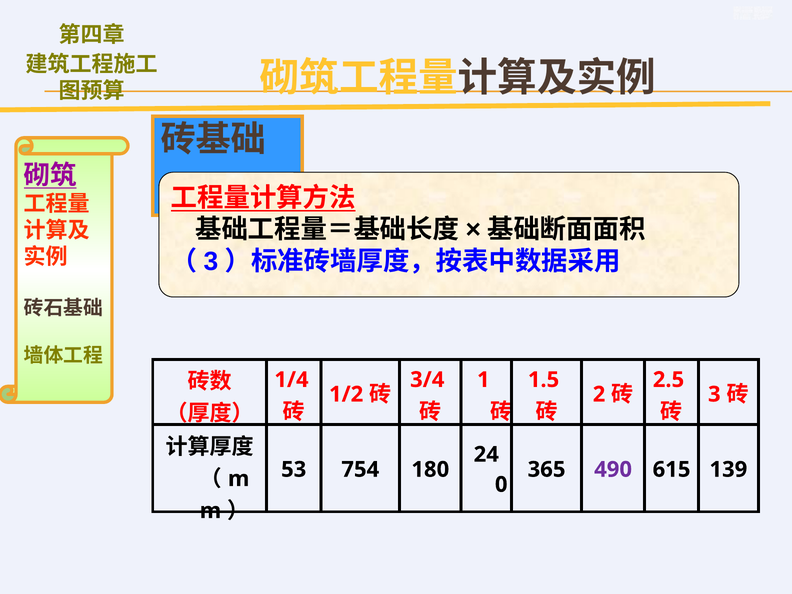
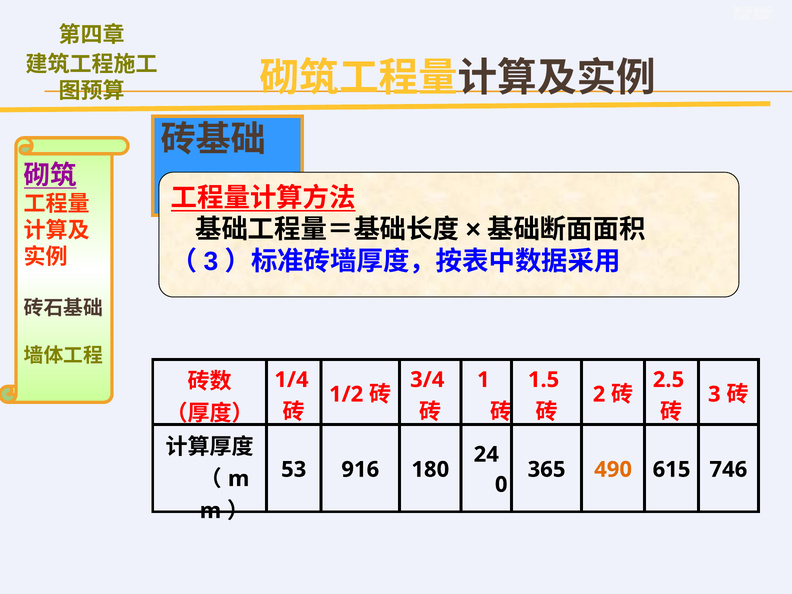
754: 754 -> 916
490 colour: purple -> orange
139: 139 -> 746
